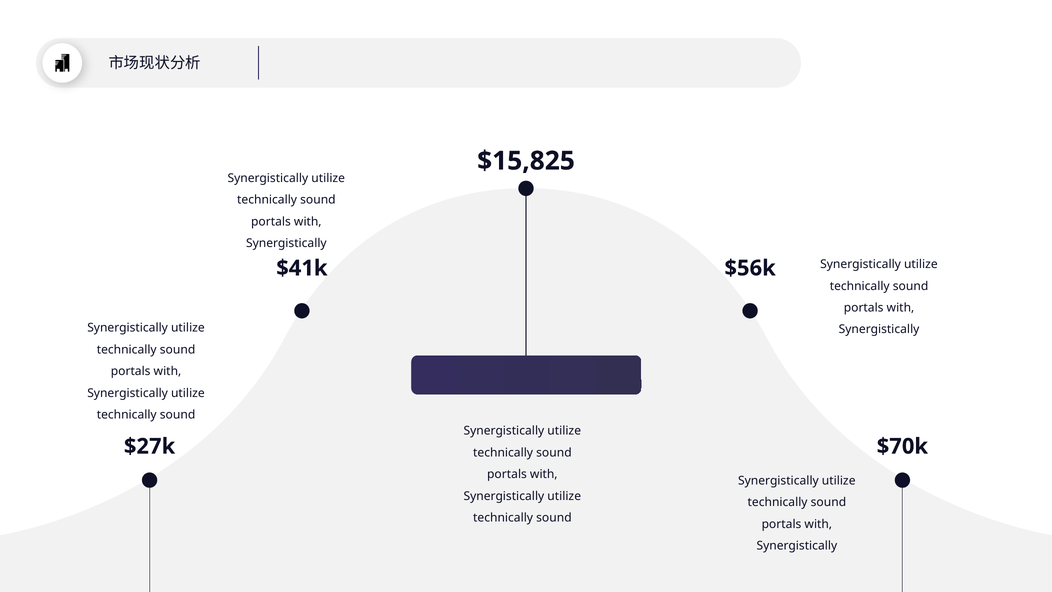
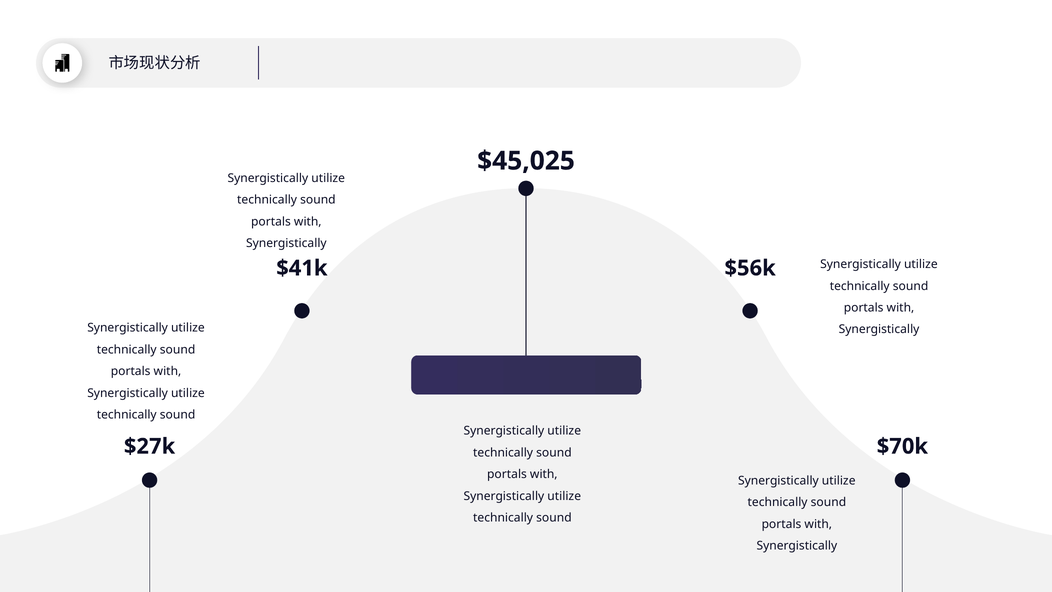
$15,825: $15,825 -> $45,025
